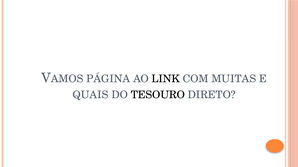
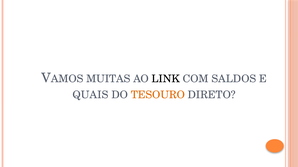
PÁGINA: PÁGINA -> MUITAS
MUITAS: MUITAS -> SALDOS
TESOURO colour: black -> orange
